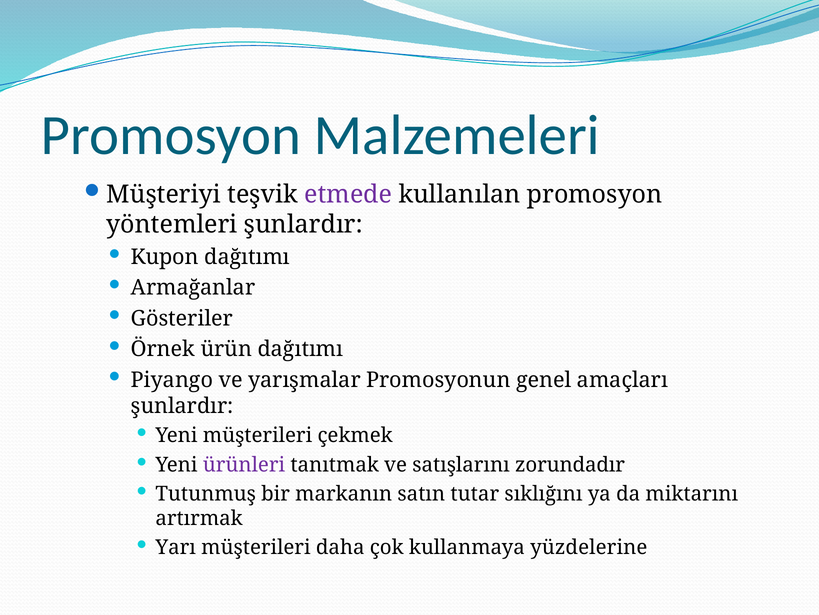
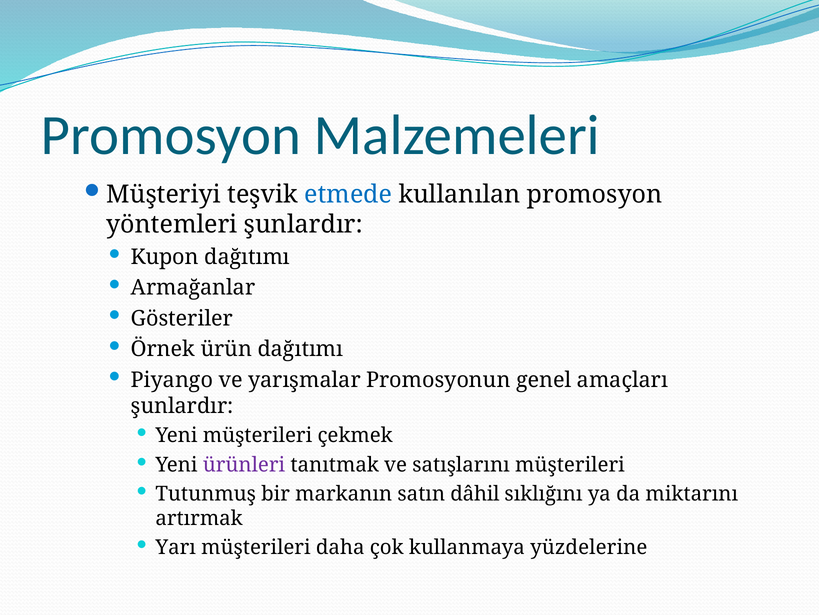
etmede colour: purple -> blue
satışlarını zorundadır: zorundadır -> müşterileri
tutar: tutar -> dâhil
